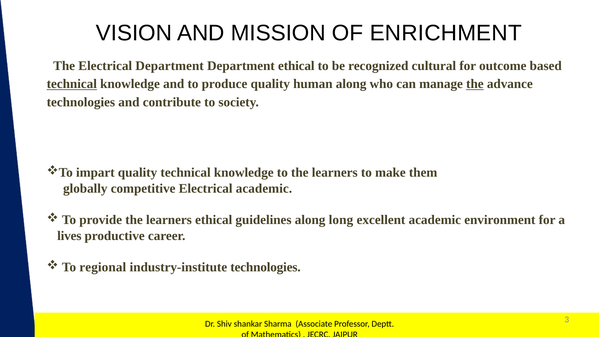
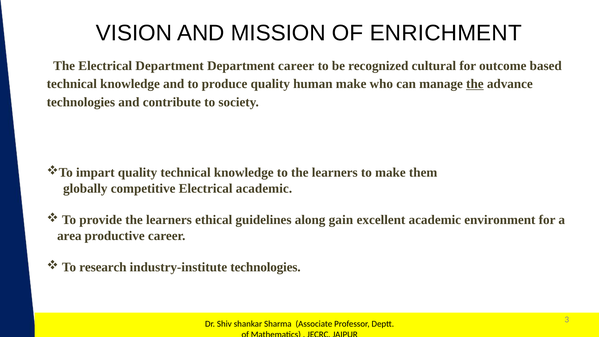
Department ethical: ethical -> career
technical at (72, 84) underline: present -> none
human along: along -> make
long: long -> gain
lives: lives -> area
regional: regional -> research
